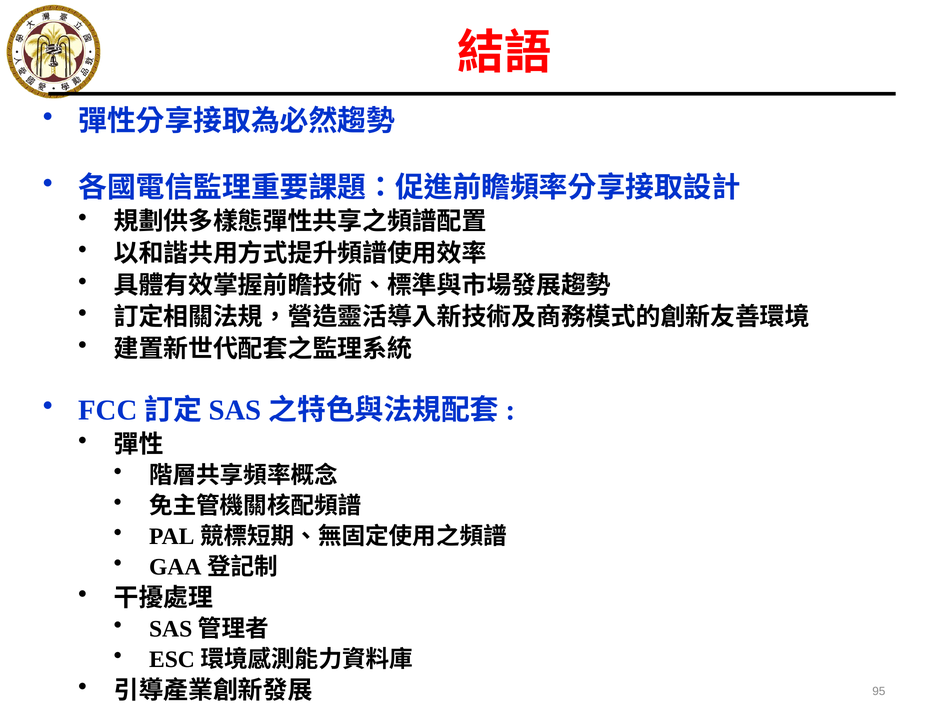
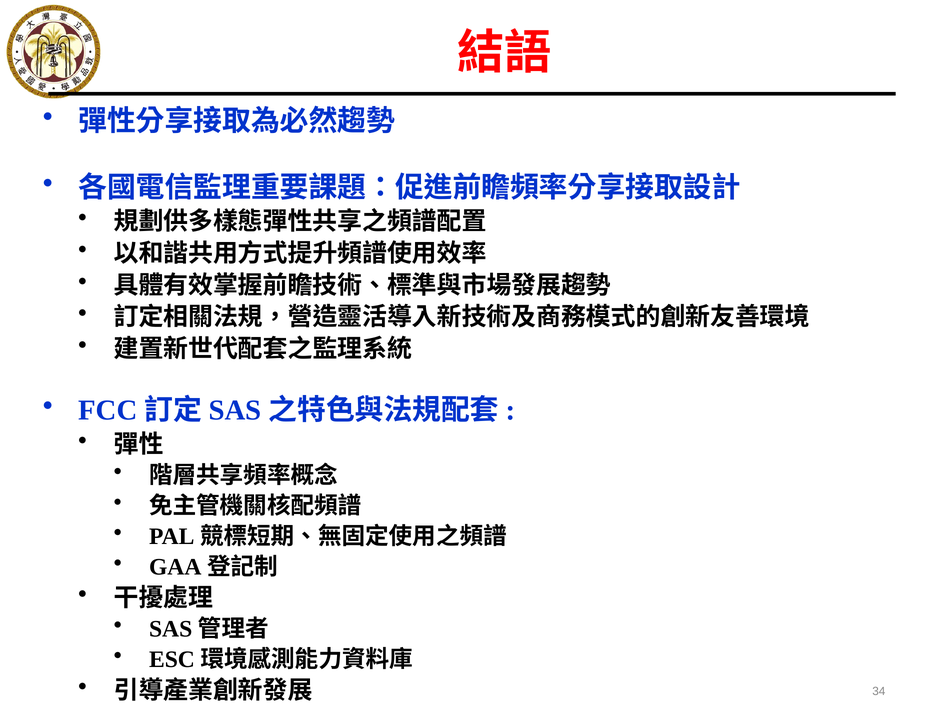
95: 95 -> 34
